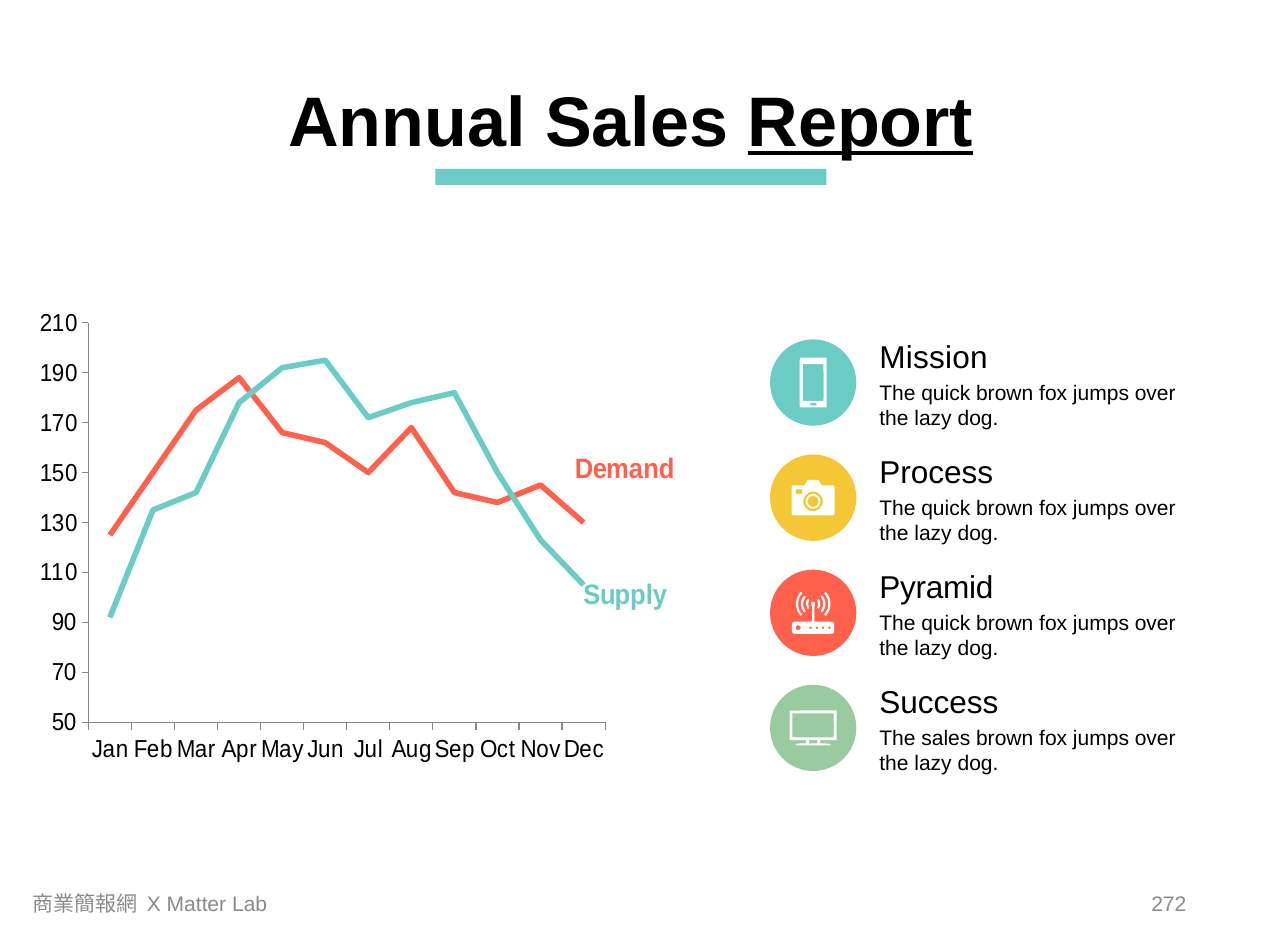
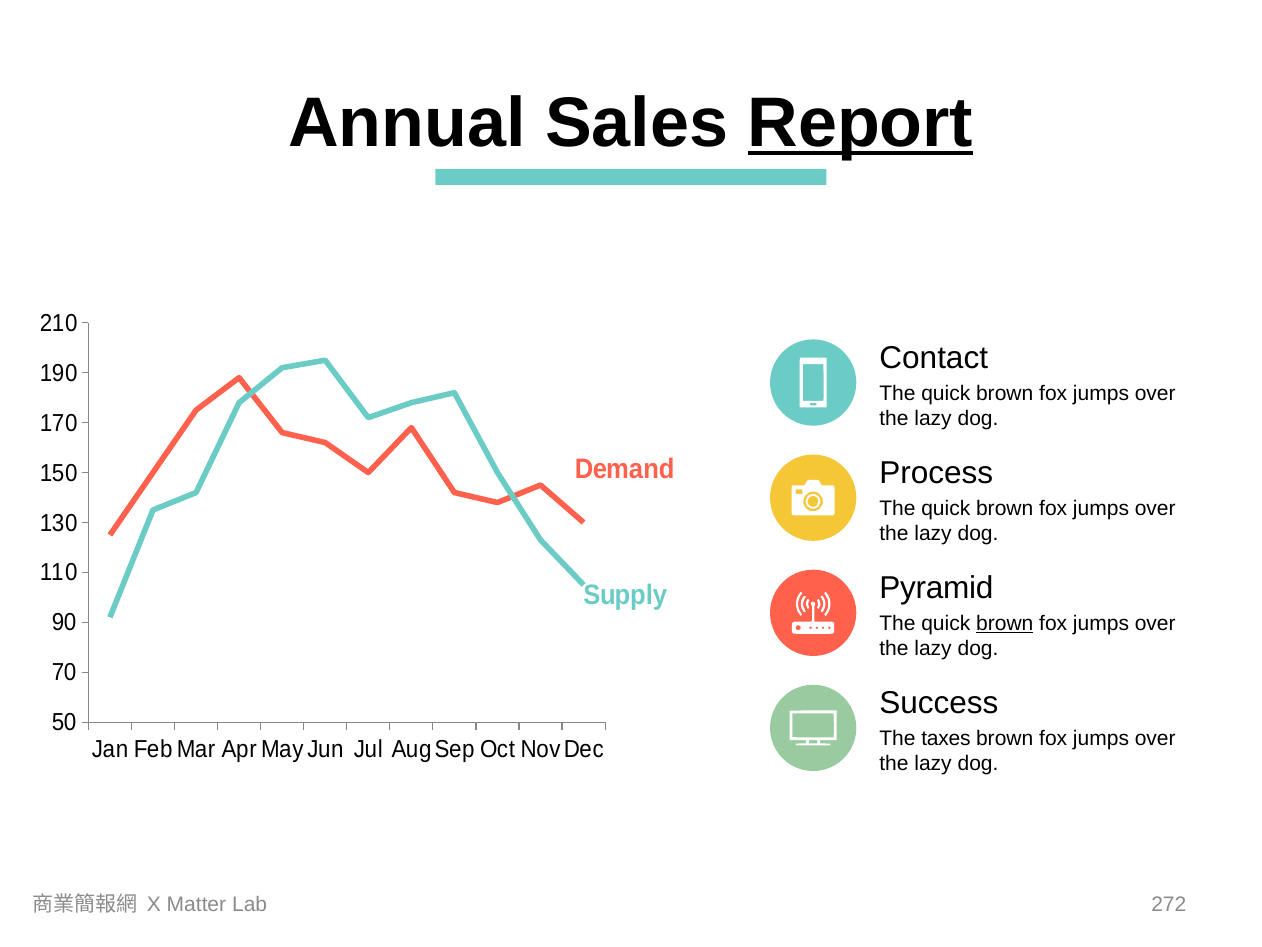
Mission: Mission -> Contact
brown at (1005, 623) underline: none -> present
The sales: sales -> taxes
